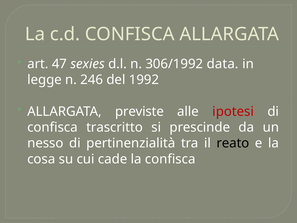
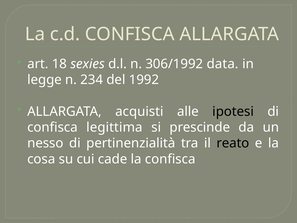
47: 47 -> 18
246: 246 -> 234
previste: previste -> acquisti
ipotesi colour: red -> black
trascritto: trascritto -> legittima
